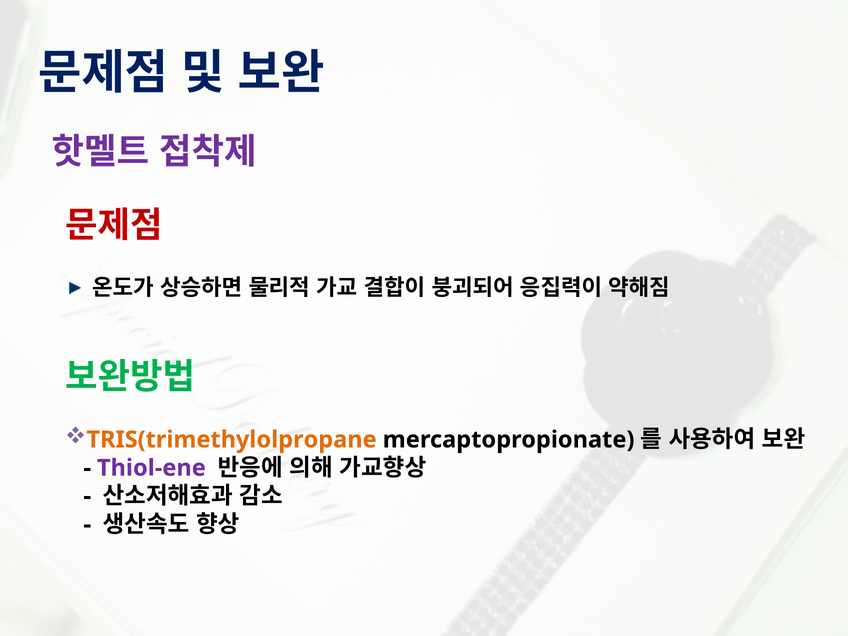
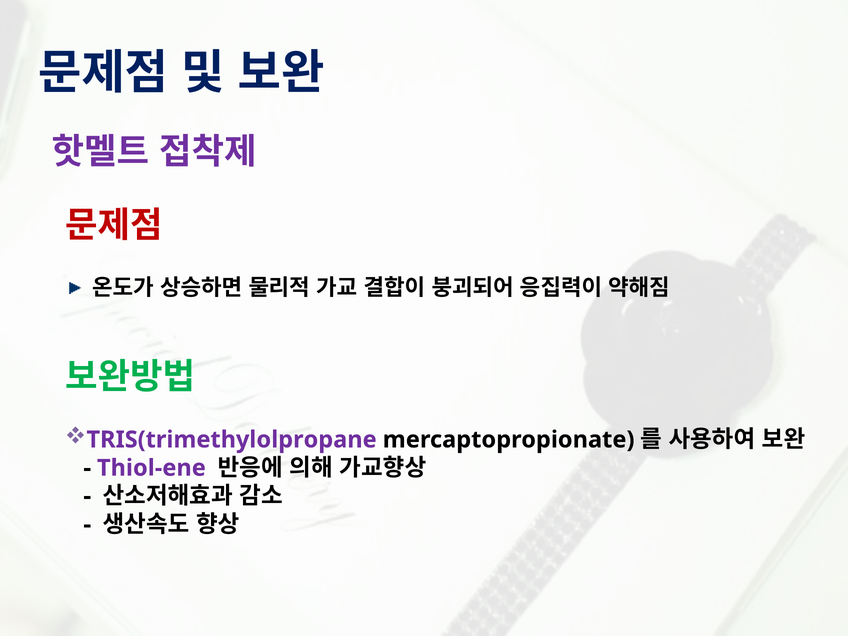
TRIS(trimethylolpropane colour: orange -> purple
